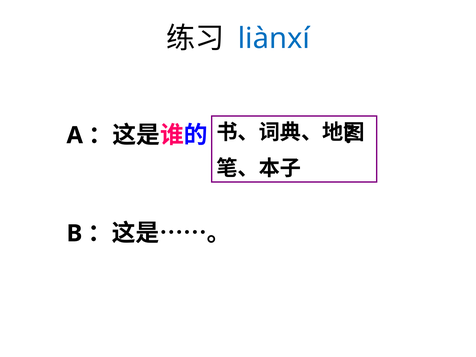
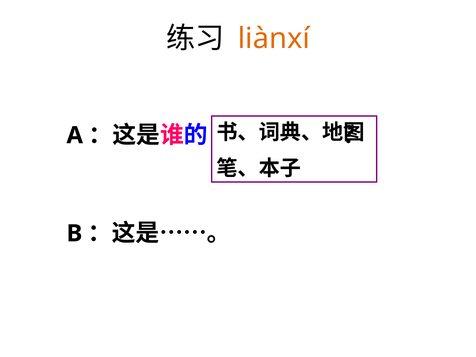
liànxí colour: blue -> orange
